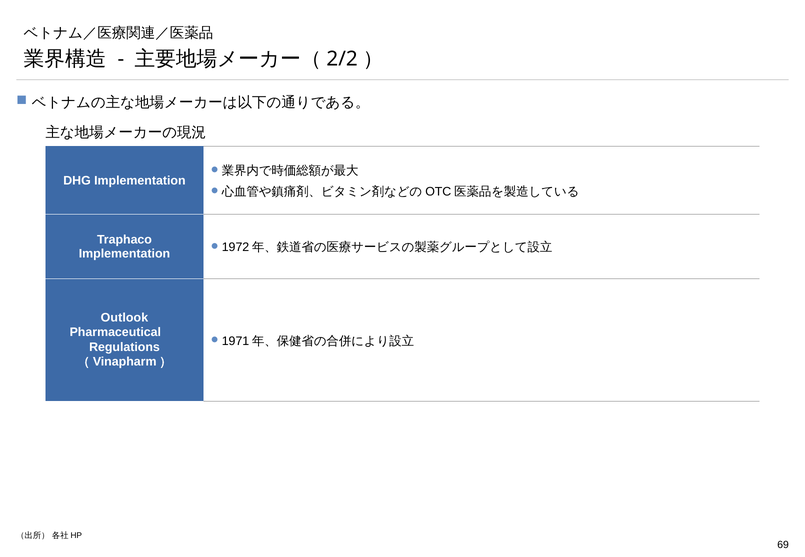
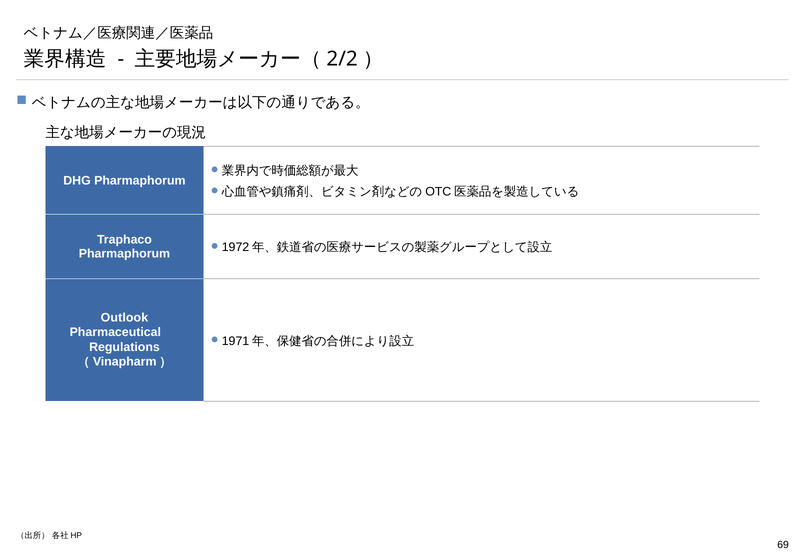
DHG Implementation: Implementation -> Pharmaphorum
Implementation at (124, 254): Implementation -> Pharmaphorum
